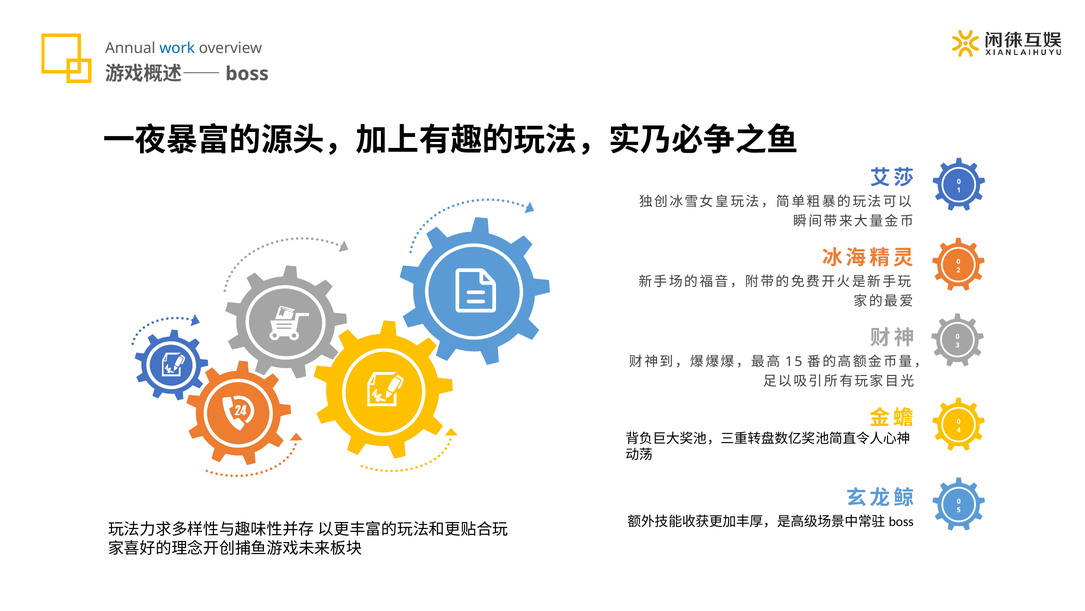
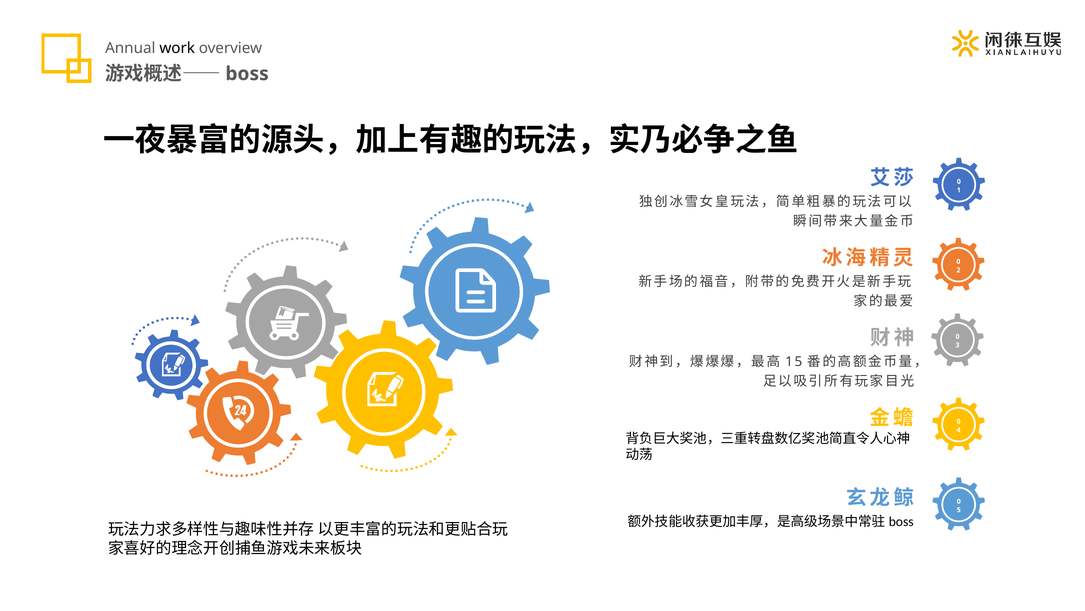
work colour: blue -> black
